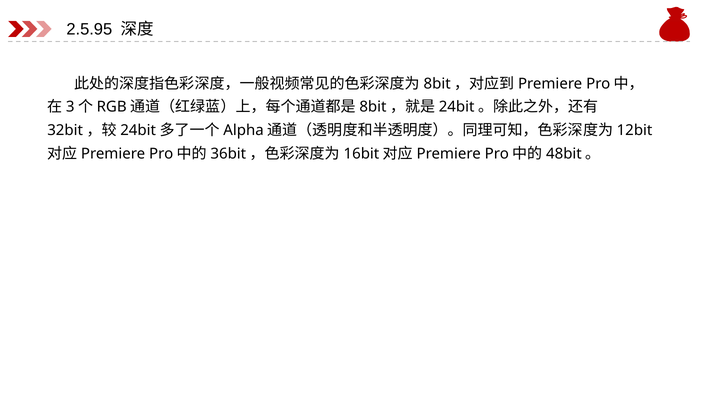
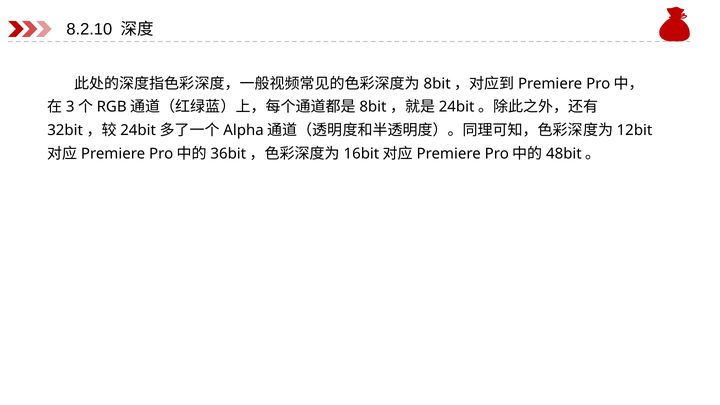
2.5.95: 2.5.95 -> 8.2.10
